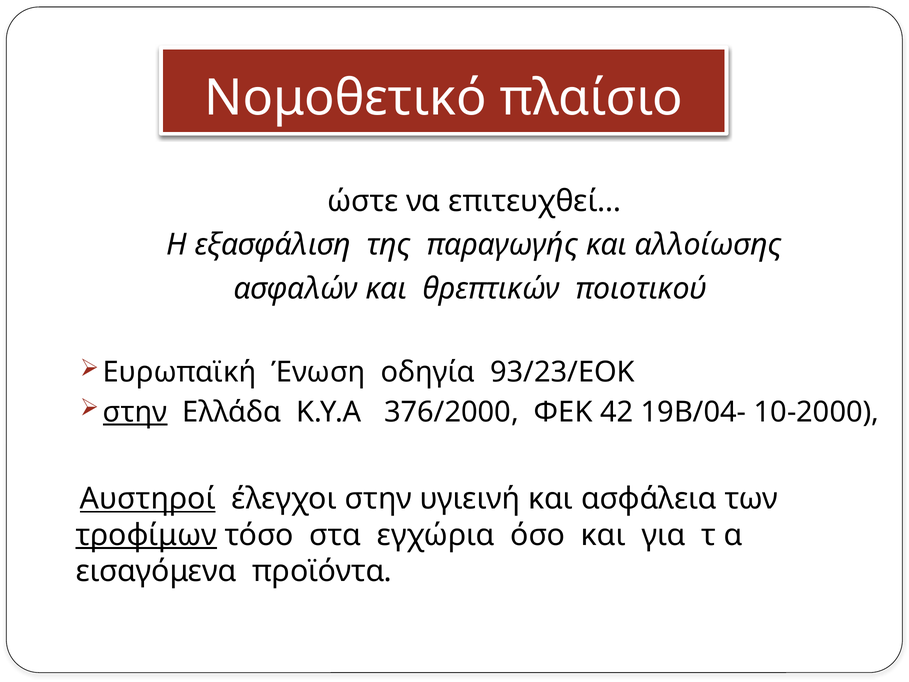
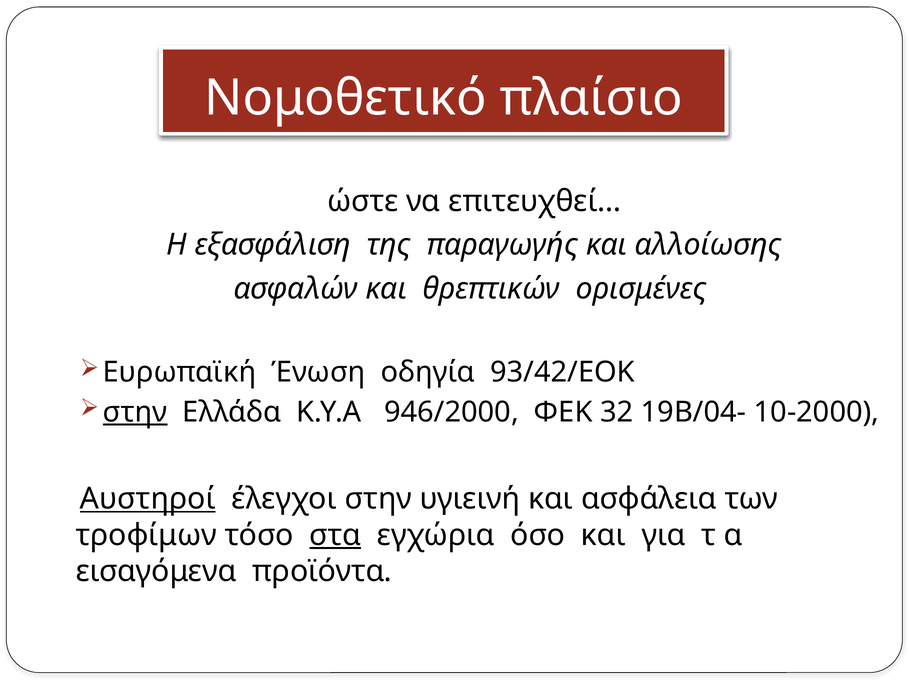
ποιοτικού: ποιοτικού -> ορισμένες
93/23/ΕΟΚ: 93/23/ΕΟΚ -> 93/42/ΕΟΚ
376/2000: 376/2000 -> 946/2000
42: 42 -> 32
τροφίμων underline: present -> none
στα underline: none -> present
